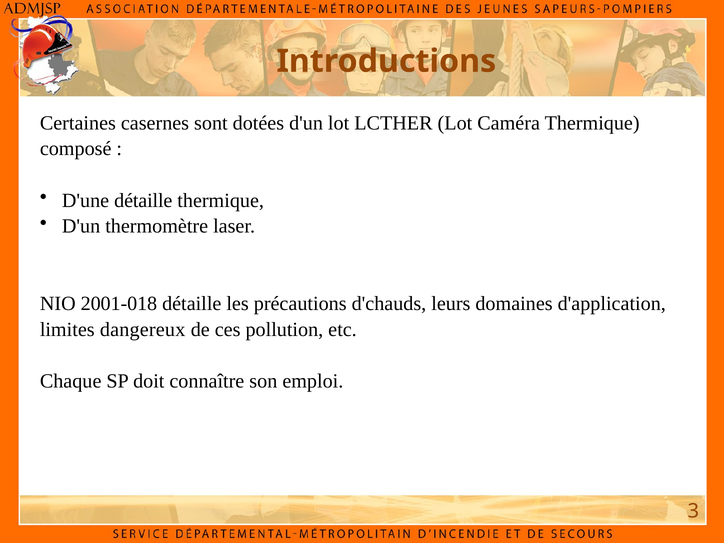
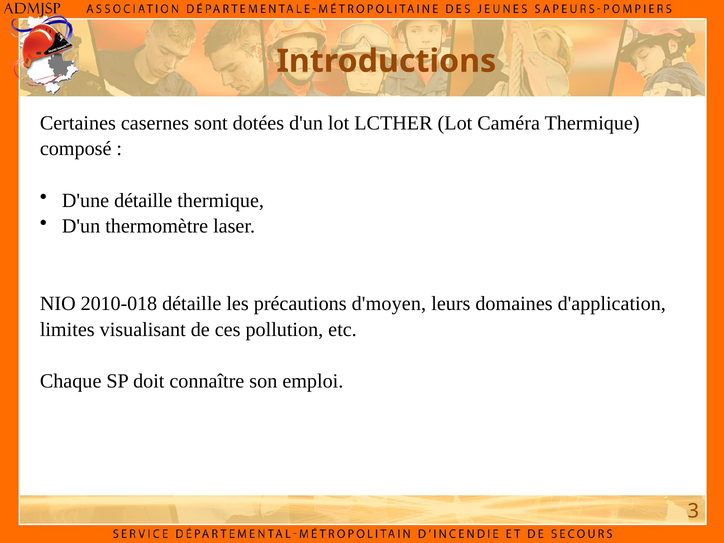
2001-018: 2001-018 -> 2010-018
d'chauds: d'chauds -> d'moyen
dangereux: dangereux -> visualisant
